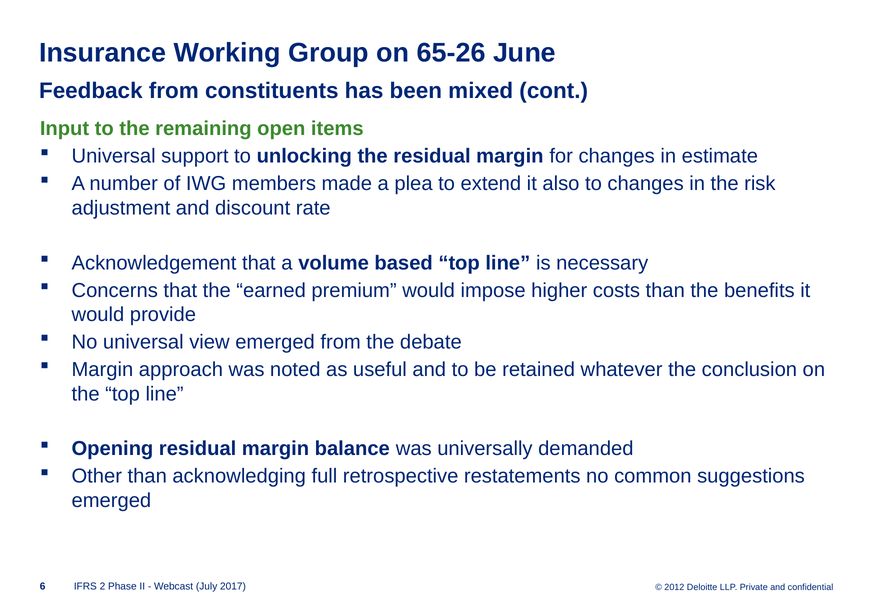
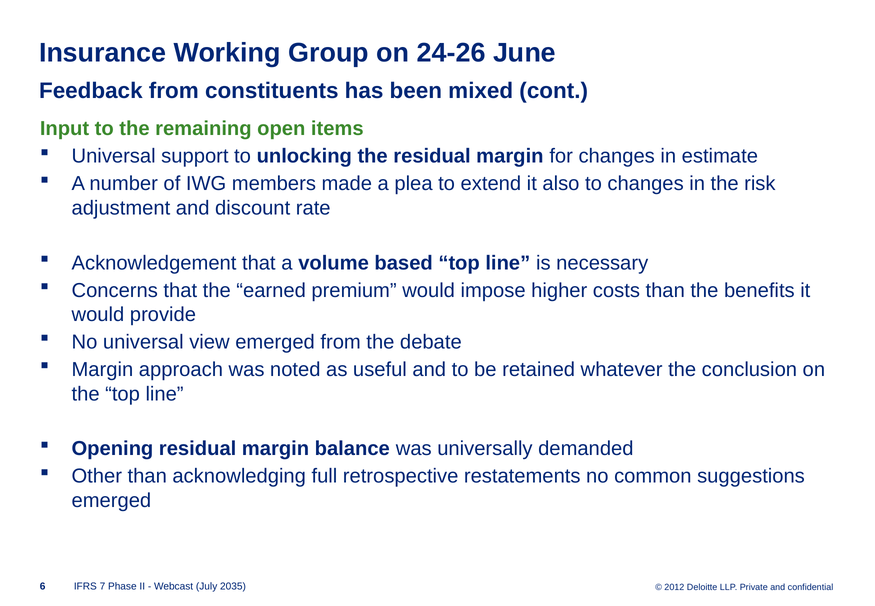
65-26: 65-26 -> 24-26
2: 2 -> 7
2017: 2017 -> 2035
